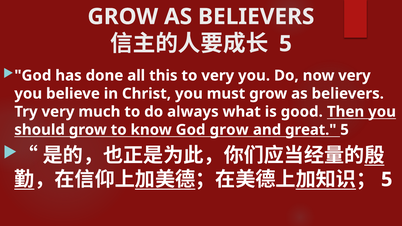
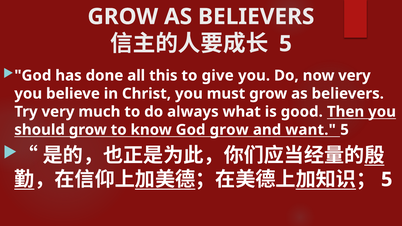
to very: very -> give
great: great -> want
